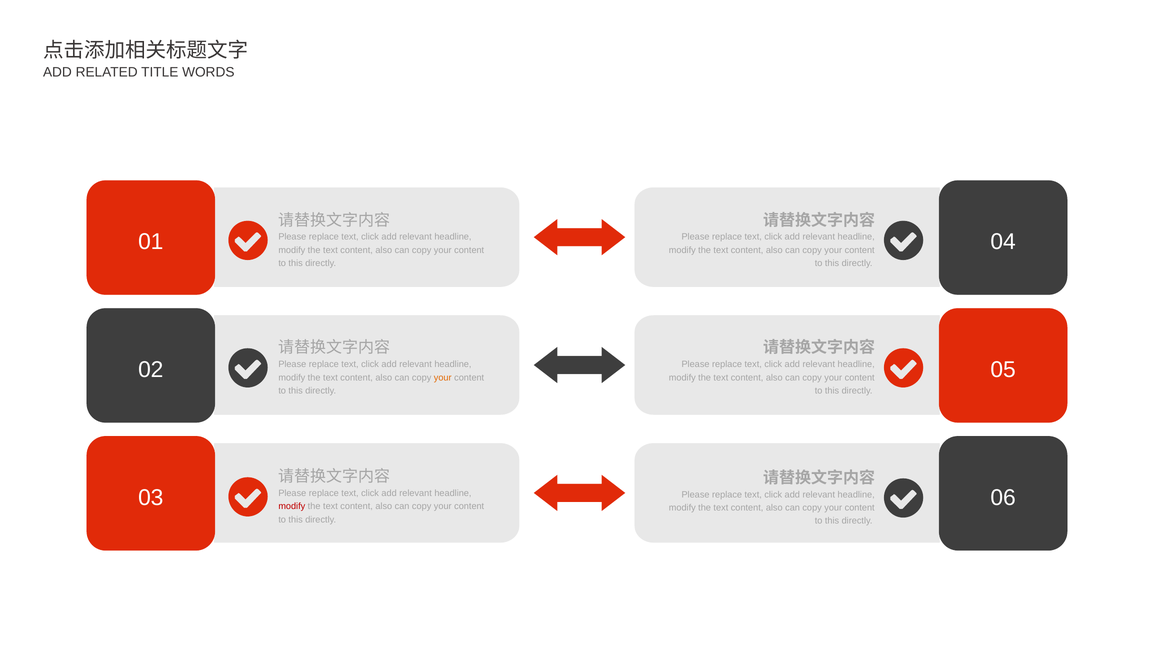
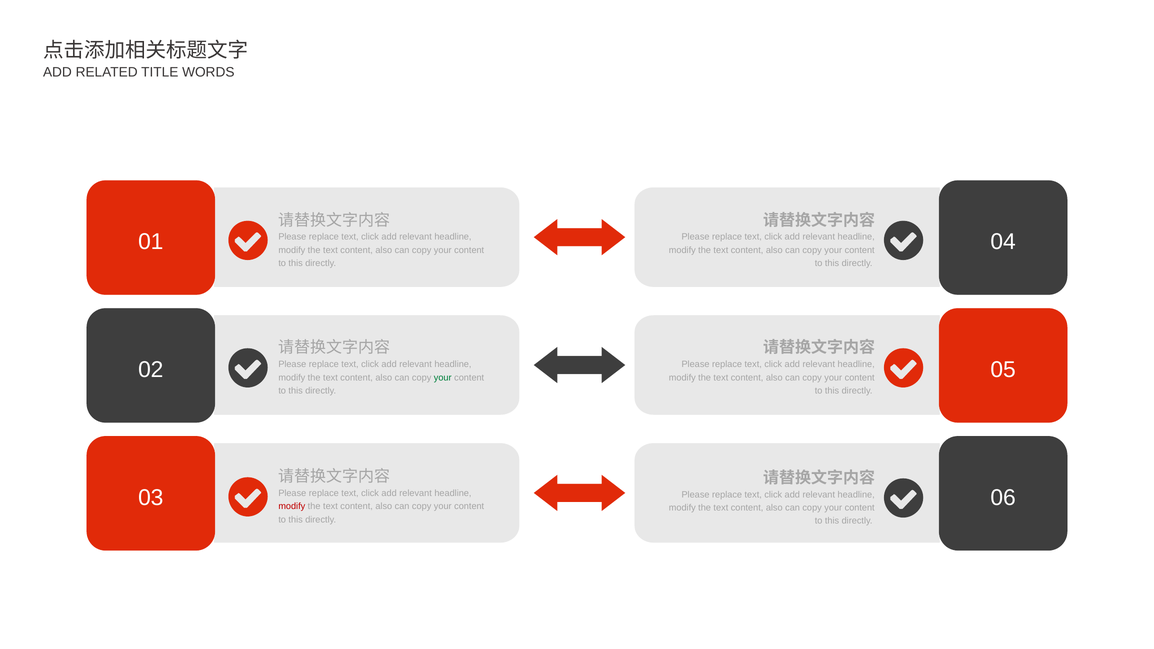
your at (443, 378) colour: orange -> green
